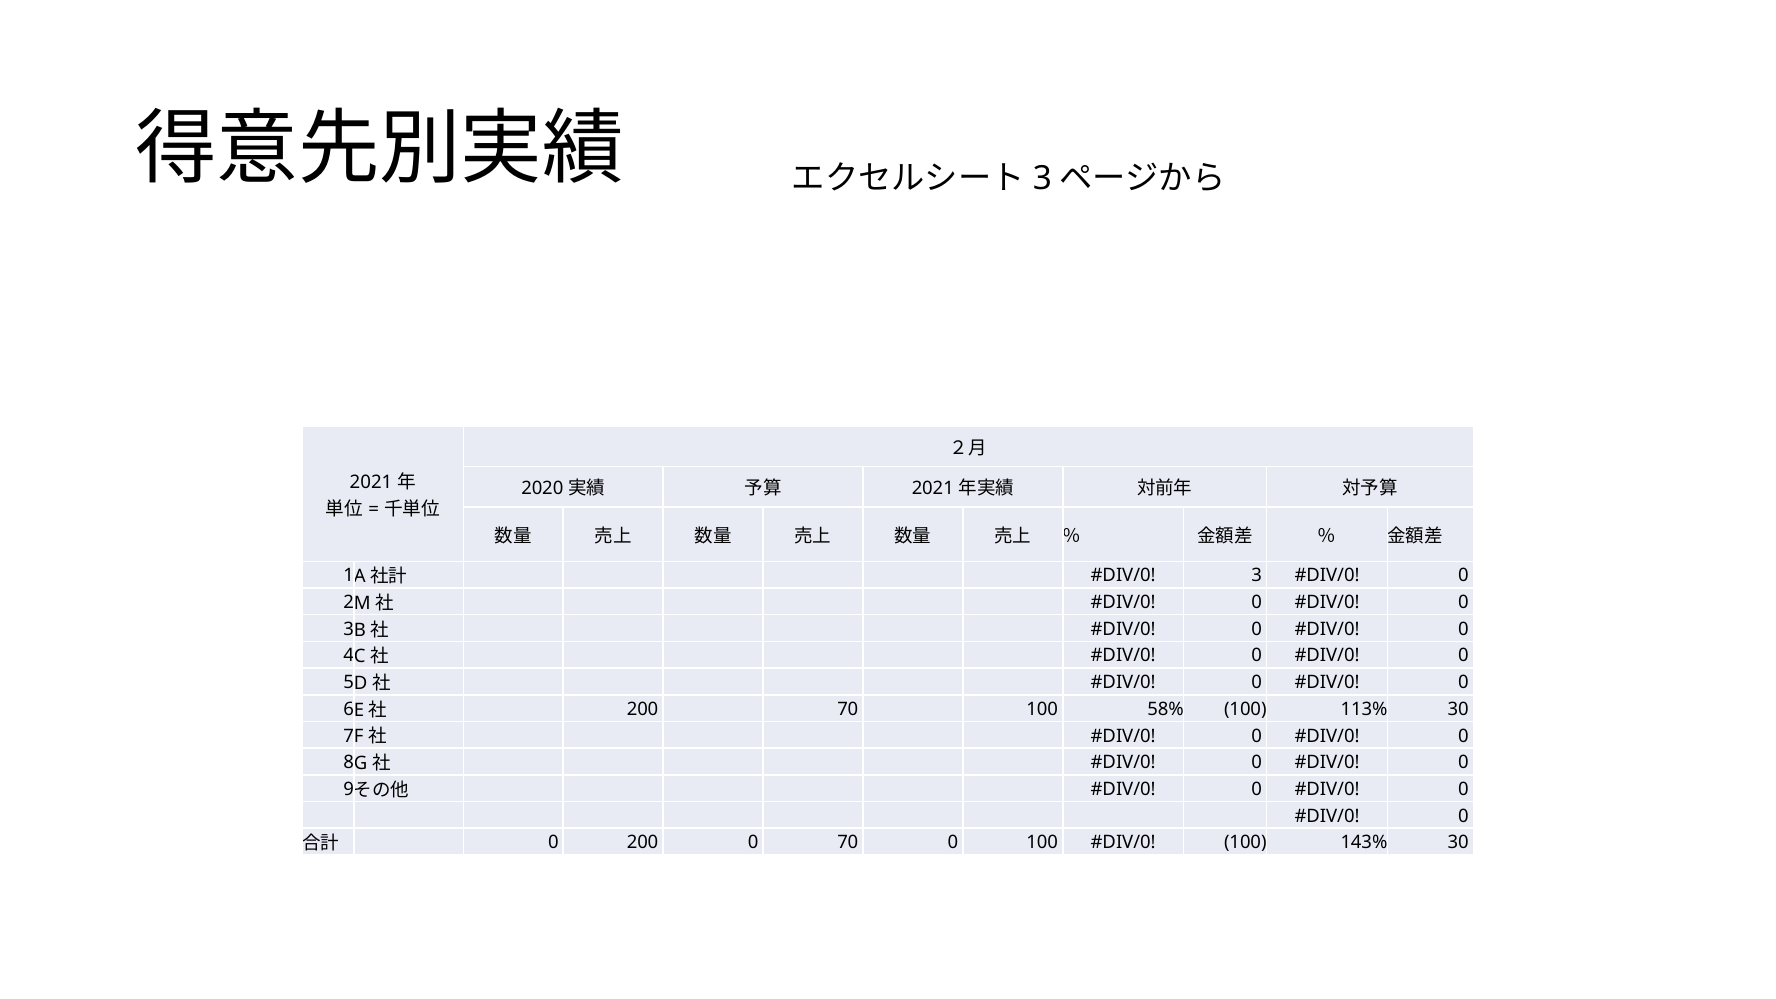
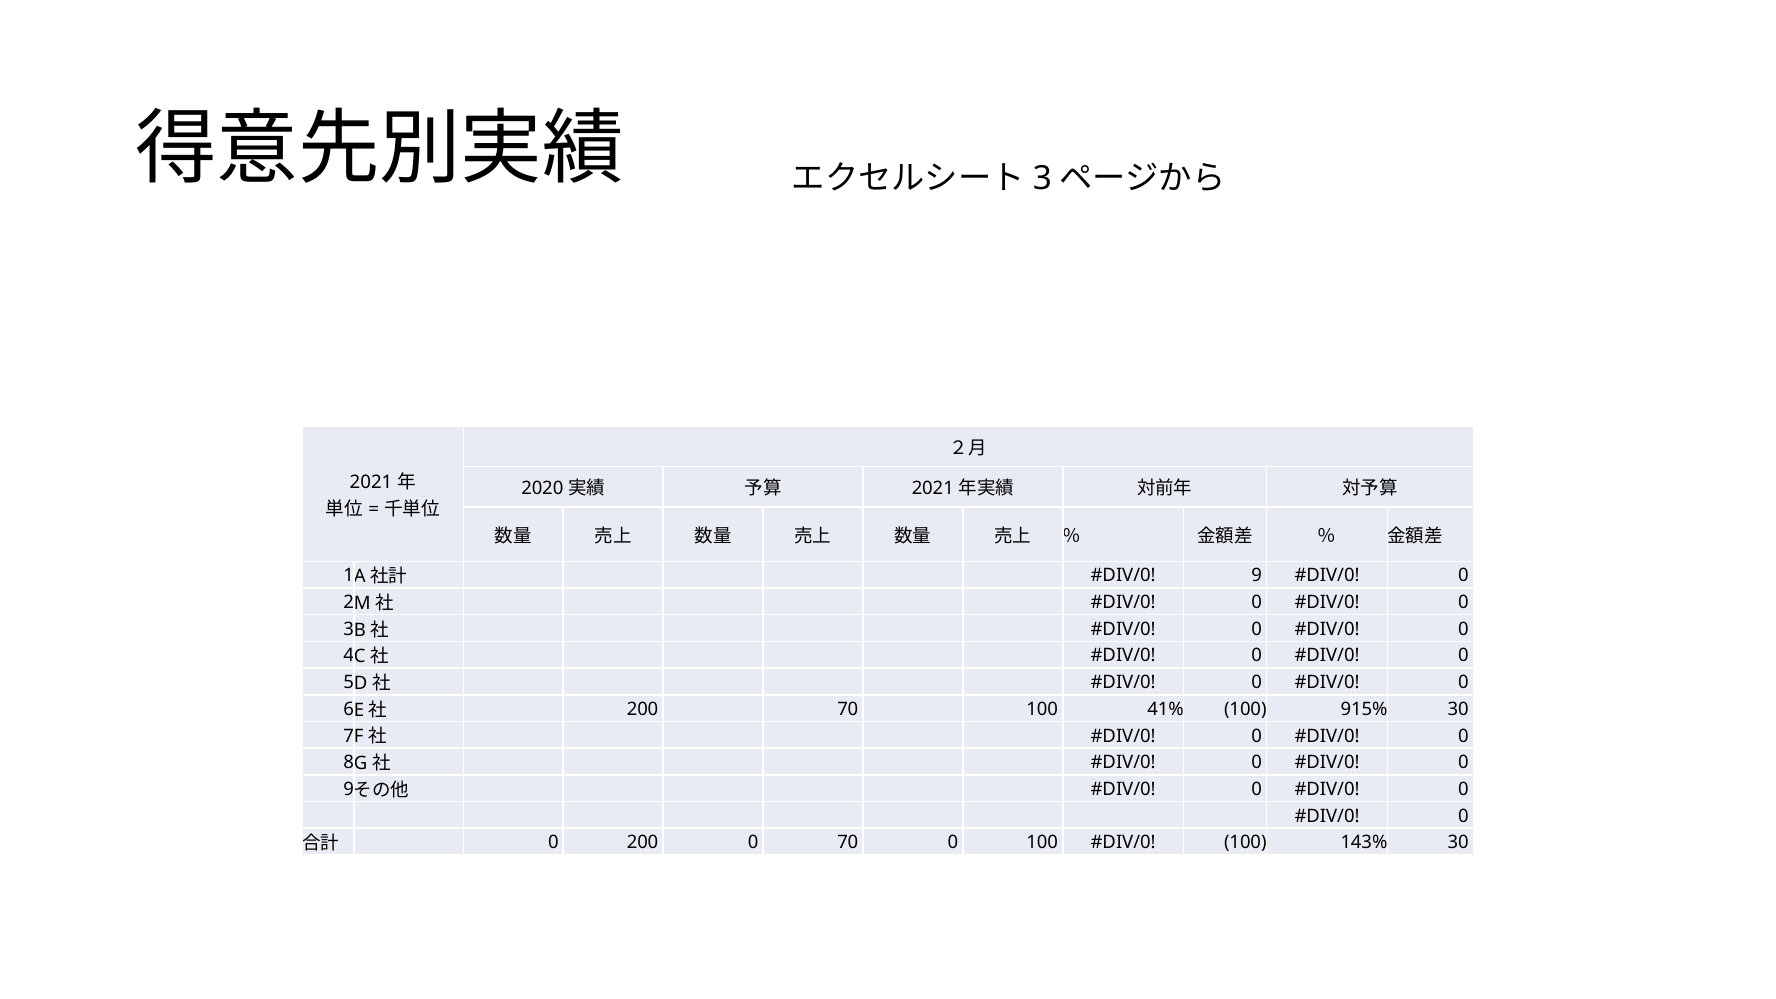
3: 3 -> 9
58%: 58% -> 41%
113%: 113% -> 915%
